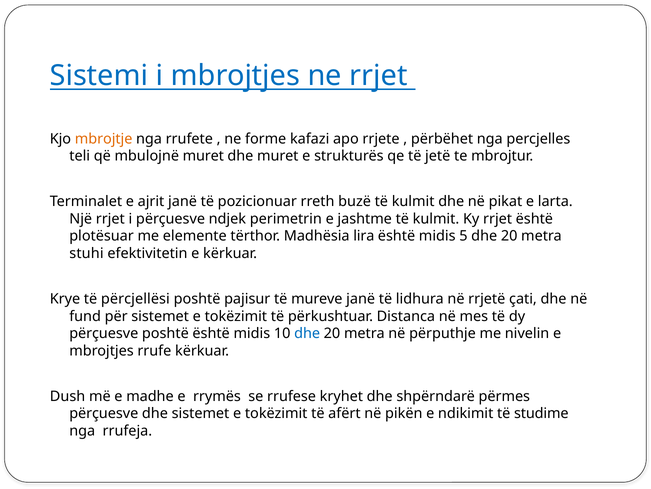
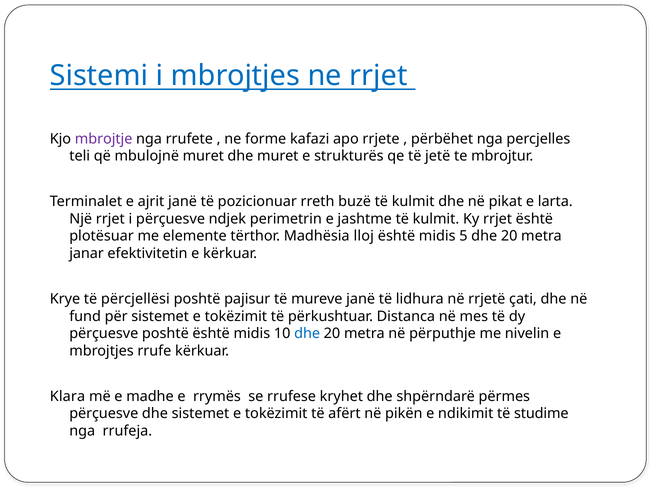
mbrojtje colour: orange -> purple
lira: lira -> lloj
stuhi: stuhi -> janar
Dush: Dush -> Klara
